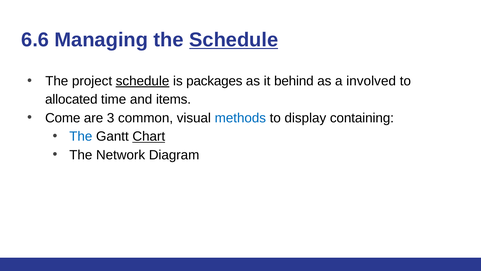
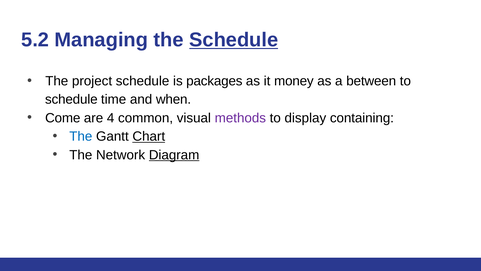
6.6: 6.6 -> 5.2
schedule at (143, 81) underline: present -> none
behind: behind -> money
involved: involved -> between
allocated at (71, 99): allocated -> schedule
items: items -> when
3: 3 -> 4
methods colour: blue -> purple
Diagram underline: none -> present
